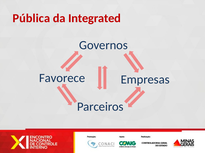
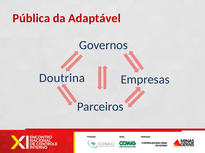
Integrated: Integrated -> Adaptável
Favorece: Favorece -> Doutrina
